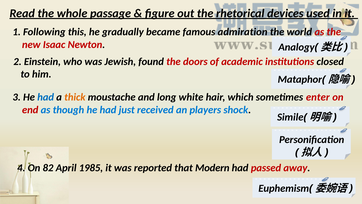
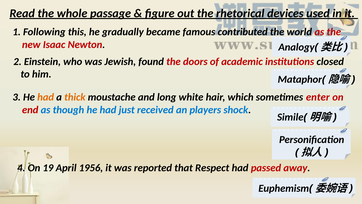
admiration: admiration -> contributed
had at (46, 97) colour: blue -> orange
82: 82 -> 19
1985: 1985 -> 1956
Modern: Modern -> Respect
